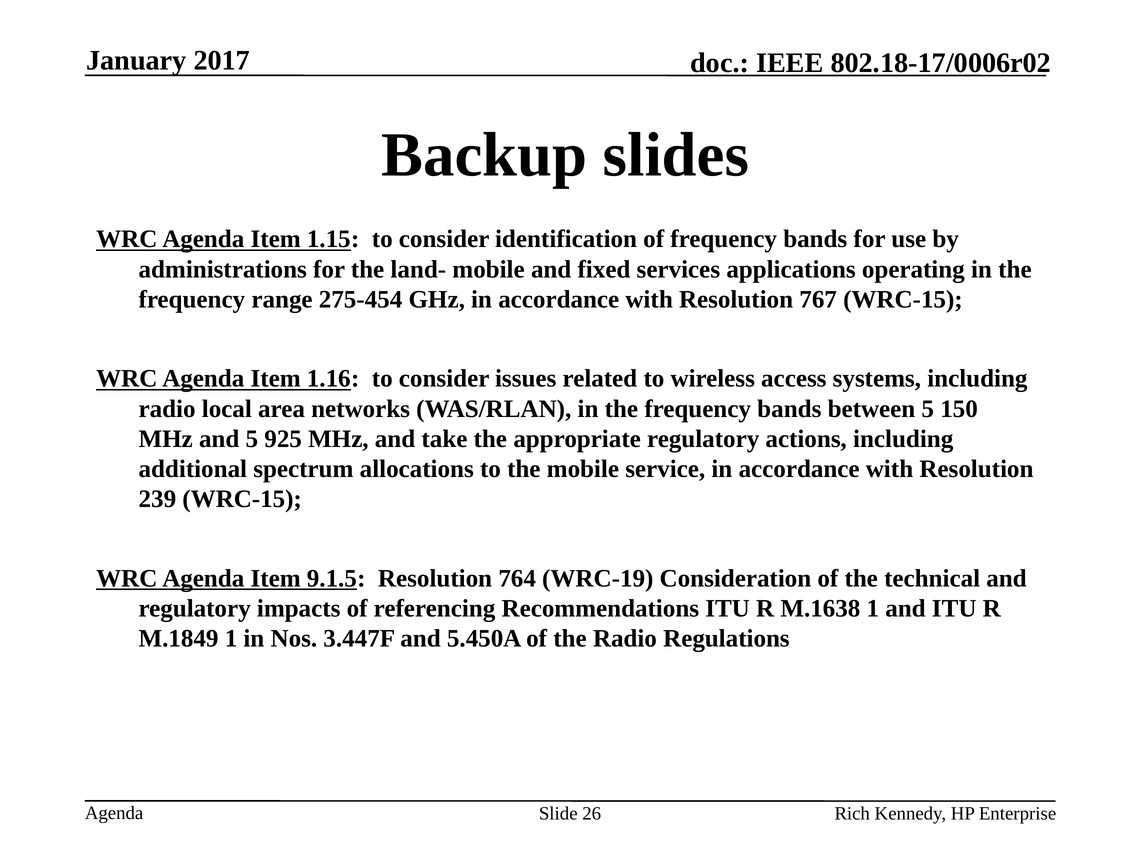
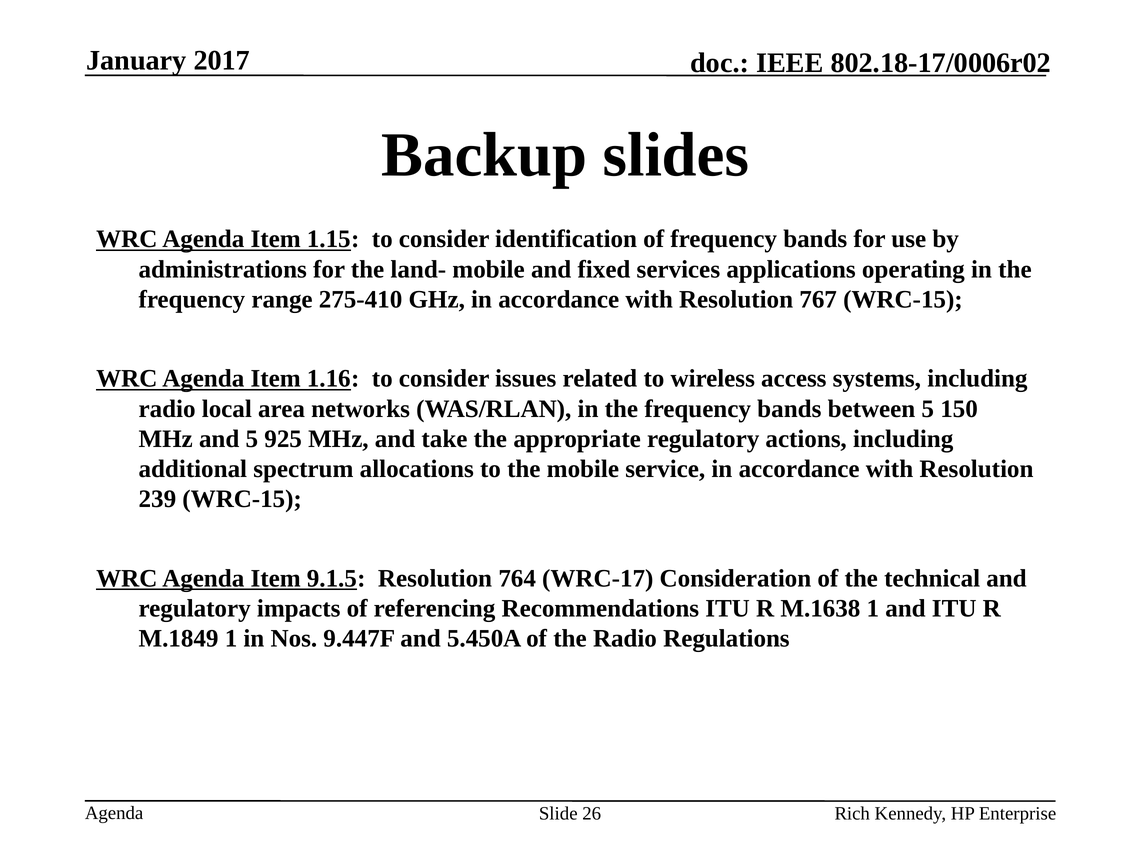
275-454: 275-454 -> 275-410
WRC-19: WRC-19 -> WRC-17
3.447F: 3.447F -> 9.447F
